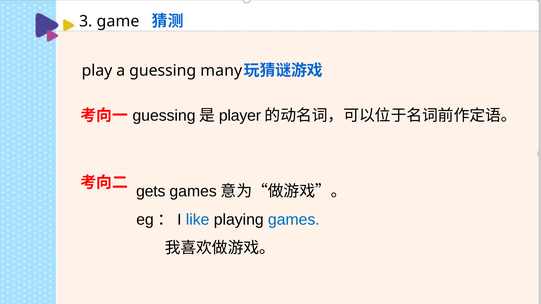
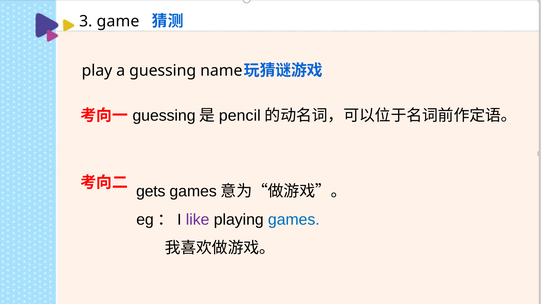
many: many -> name
player: player -> pencil
like colour: blue -> purple
